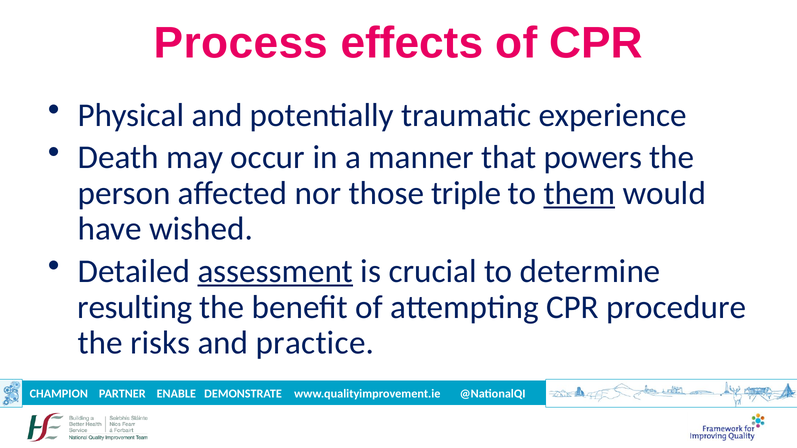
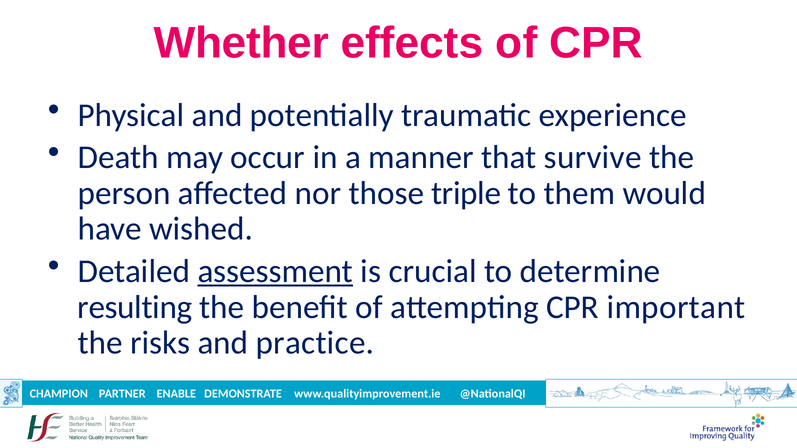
Process: Process -> Whether
powers: powers -> survive
them underline: present -> none
procedure: procedure -> important
